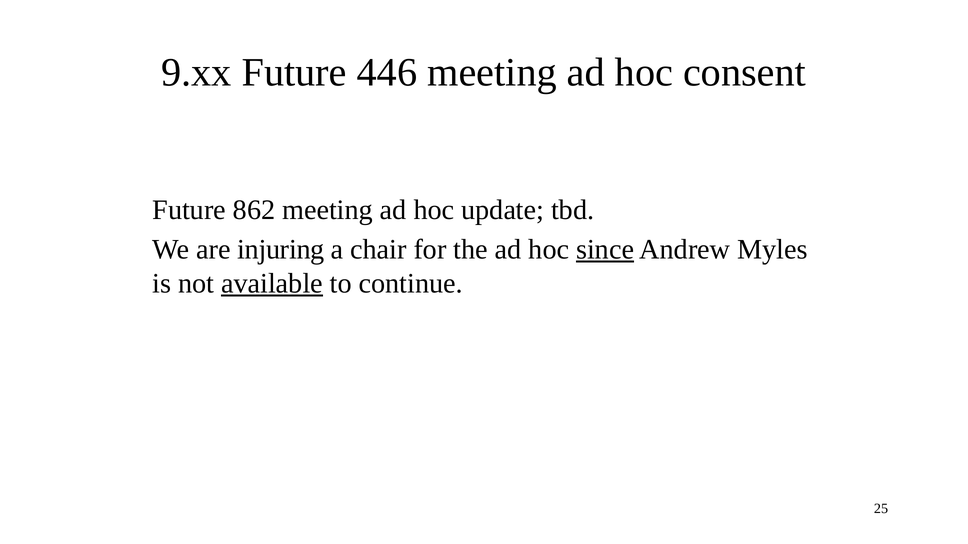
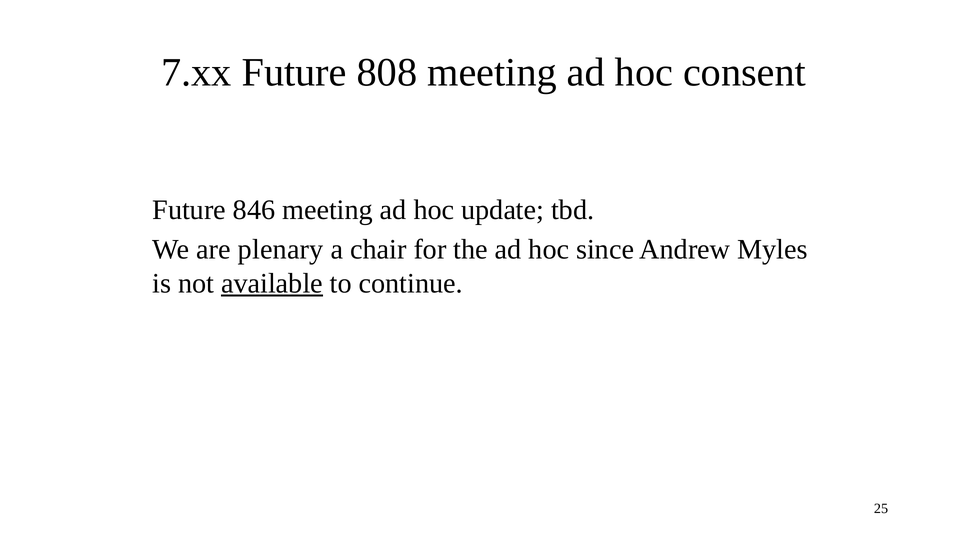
9.xx: 9.xx -> 7.xx
446: 446 -> 808
862: 862 -> 846
injuring: injuring -> plenary
since underline: present -> none
